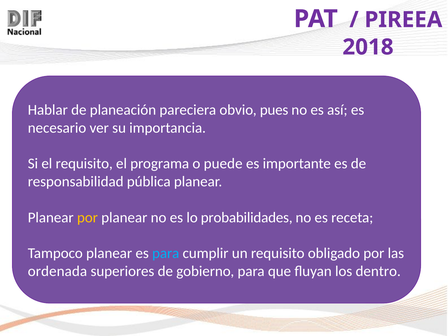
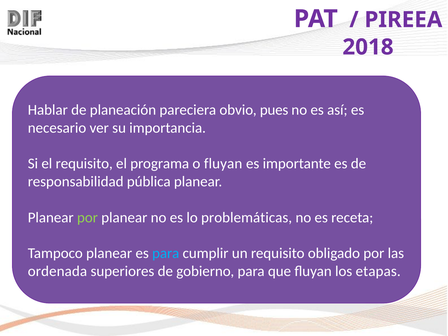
o puede: puede -> fluyan
por at (87, 217) colour: yellow -> light green
probabilidades: probabilidades -> problemáticas
dentro: dentro -> etapas
